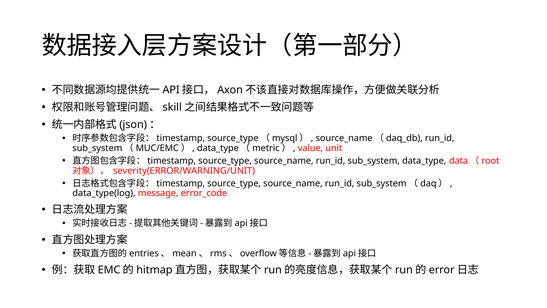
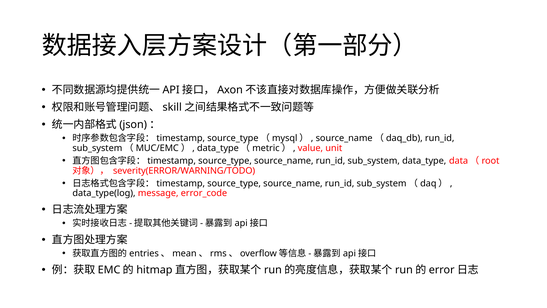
severity(ERROR/WARNING/UNIT: severity(ERROR/WARNING/UNIT -> severity(ERROR/WARNING/TODO
